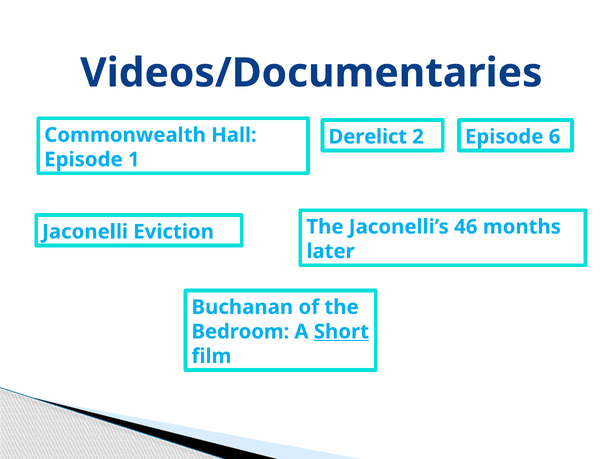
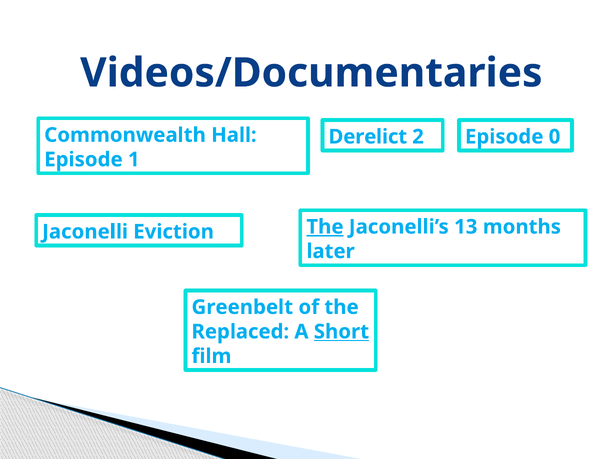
6: 6 -> 0
The at (325, 227) underline: none -> present
46: 46 -> 13
Buchanan: Buchanan -> Greenbelt
Bedroom: Bedroom -> Replaced
